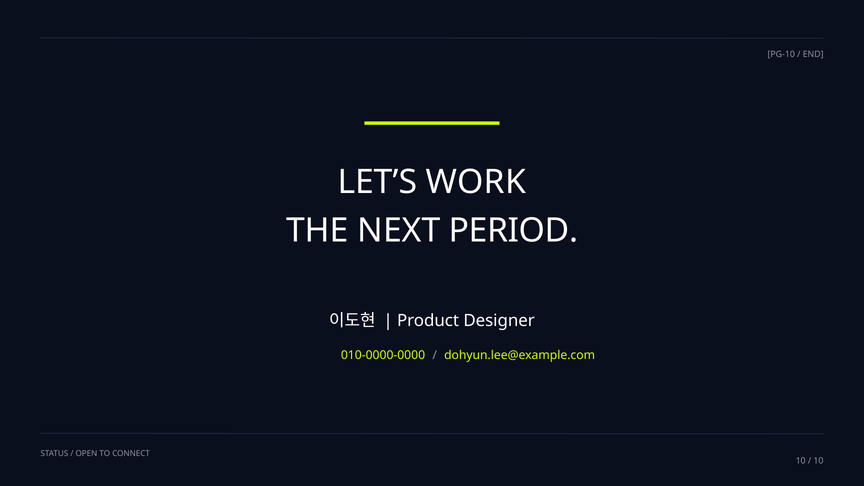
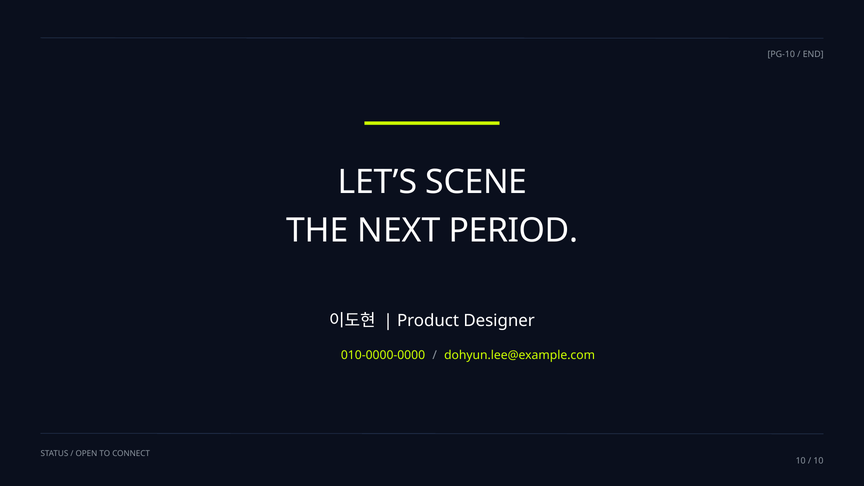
WORK: WORK -> SCENE
